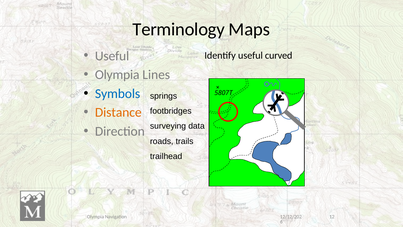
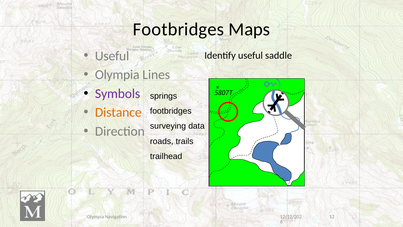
Terminology at (179, 29): Terminology -> Footbridges
curved: curved -> saddle
Symbols colour: blue -> purple
